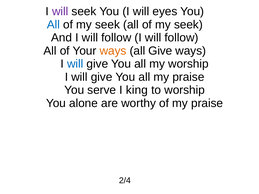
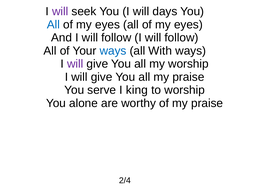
eyes: eyes -> days
seek at (108, 25): seek -> eyes
seek at (188, 25): seek -> eyes
ways at (113, 51) colour: orange -> blue
all Give: Give -> With
will at (75, 64) colour: blue -> purple
